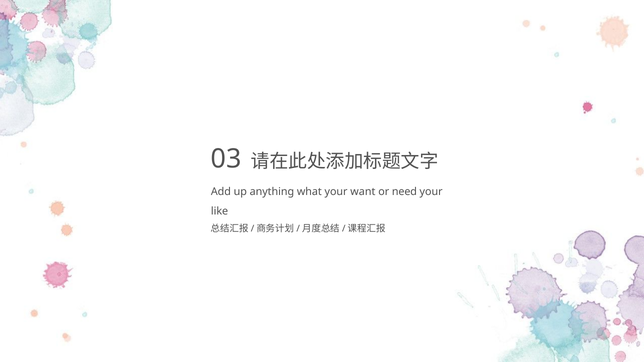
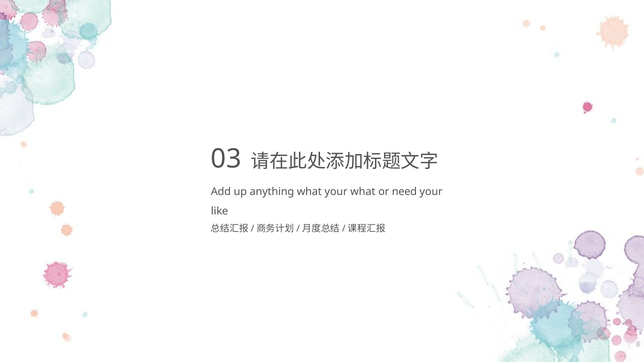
your want: want -> what
